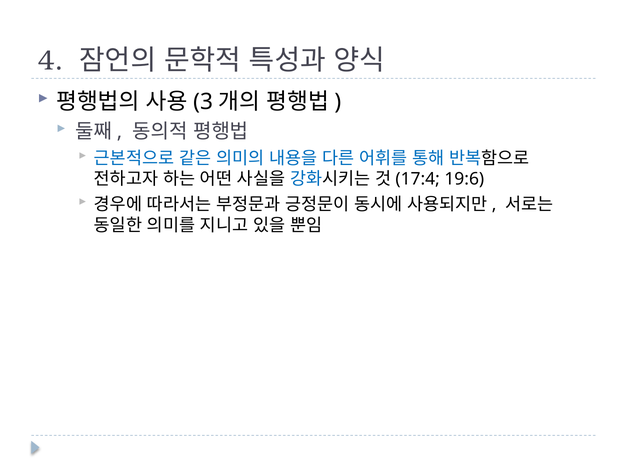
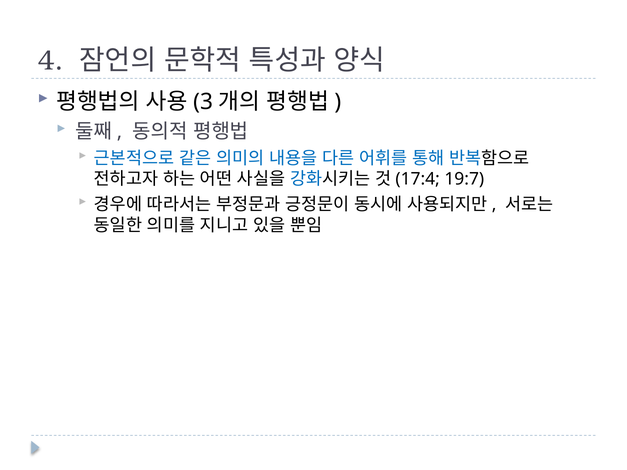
19:6: 19:6 -> 19:7
